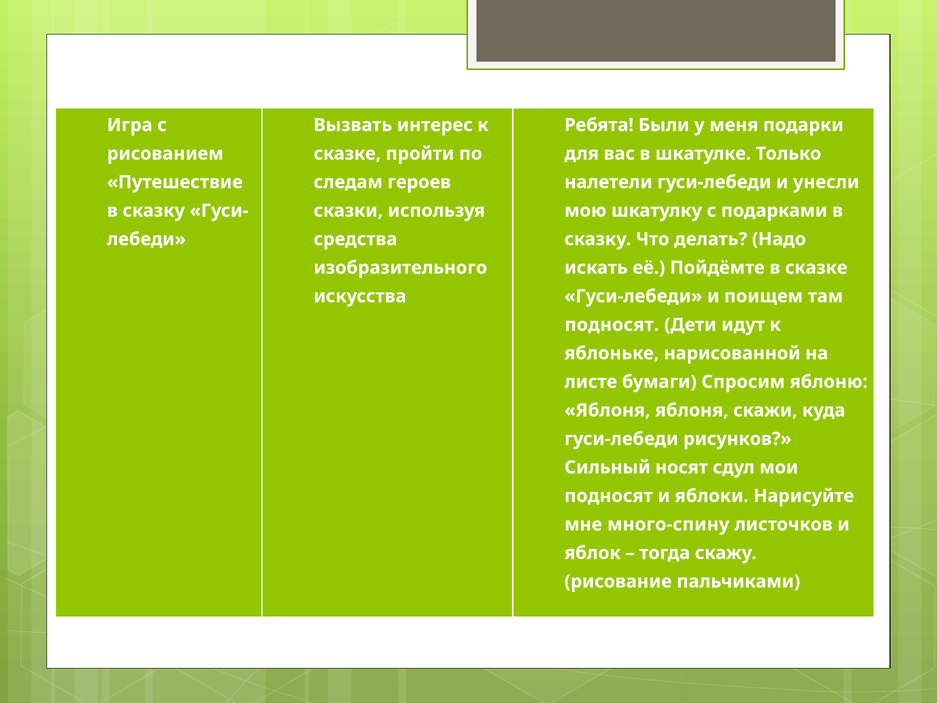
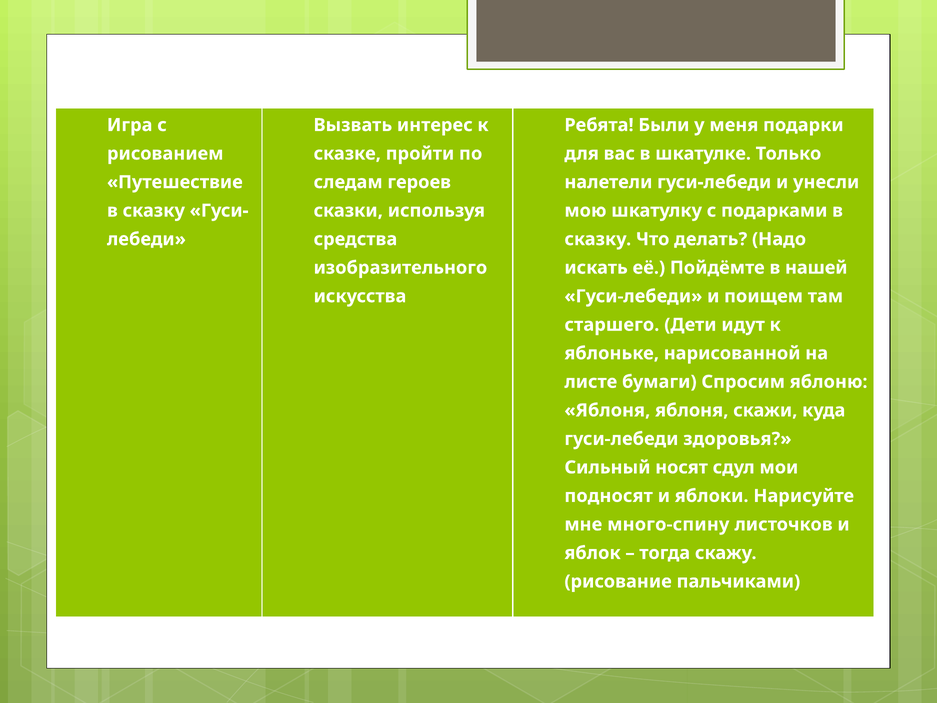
в сказке: сказке -> нашей
подносят at (612, 325): подносят -> старшего
рисунков: рисунков -> здоровья
